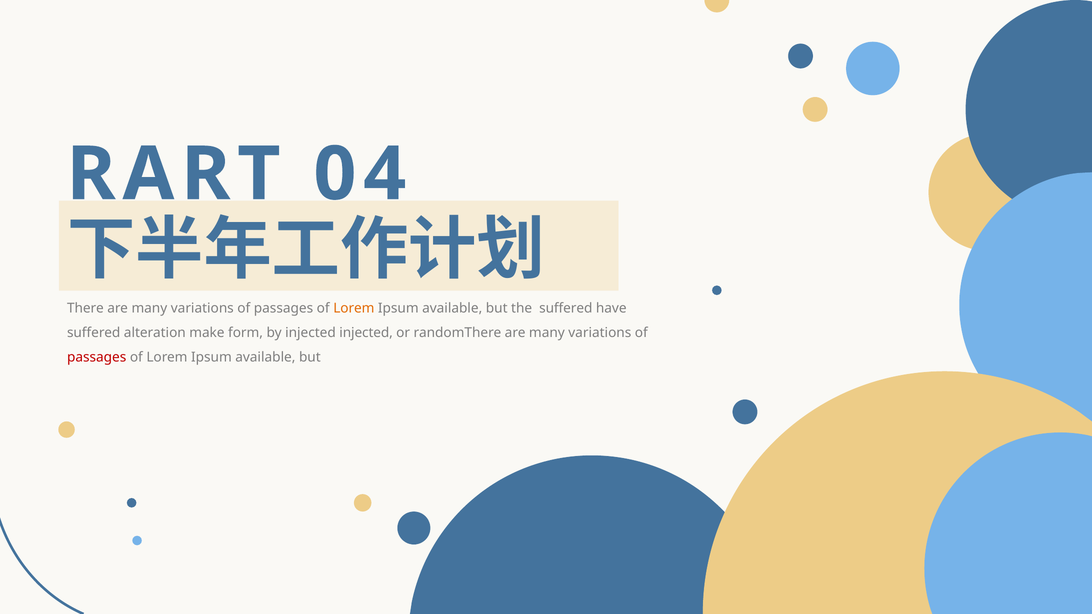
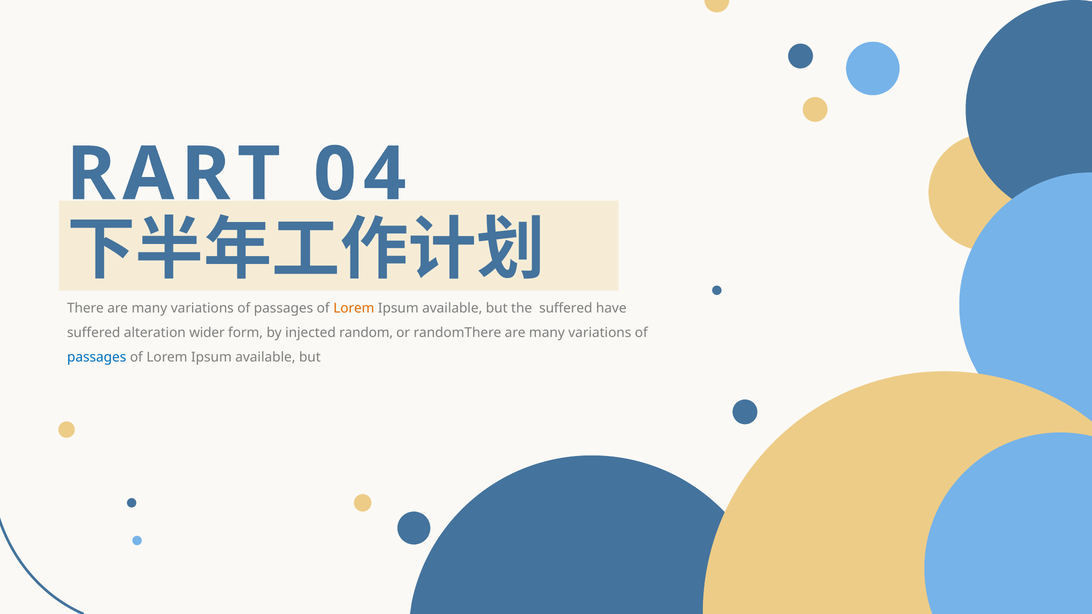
make: make -> wider
injected injected: injected -> random
passages at (97, 358) colour: red -> blue
